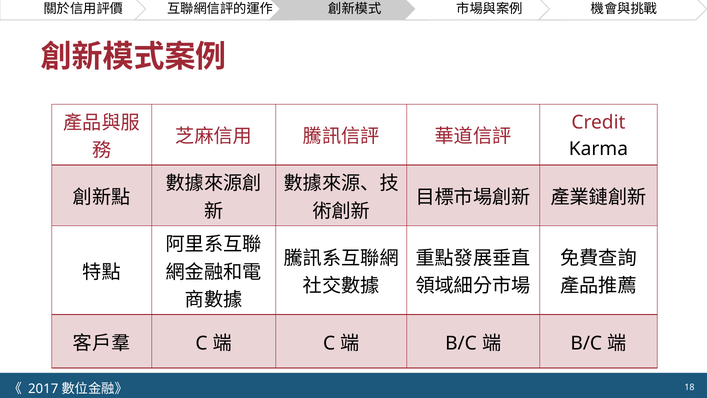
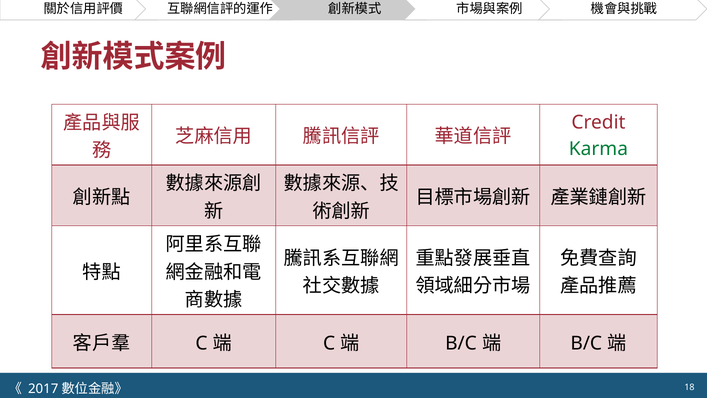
Karma colour: black -> green
